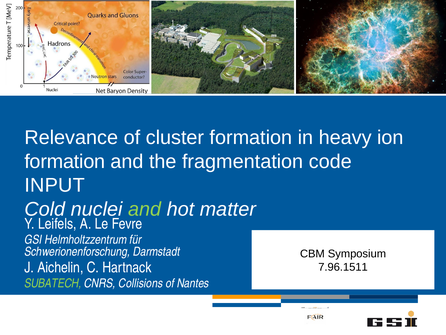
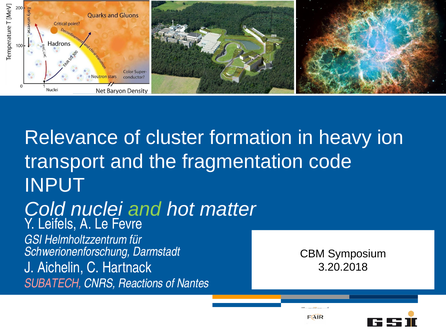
formation at (65, 161): formation -> transport
7.96.1511: 7.96.1511 -> 3.20.2018
SUBATECH colour: light green -> pink
Collisions: Collisions -> Reactions
